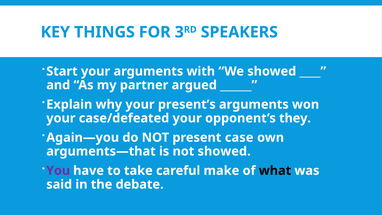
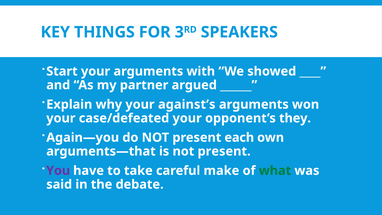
present’s: present’s -> against’s
case: case -> each
is not showed: showed -> present
what colour: black -> green
